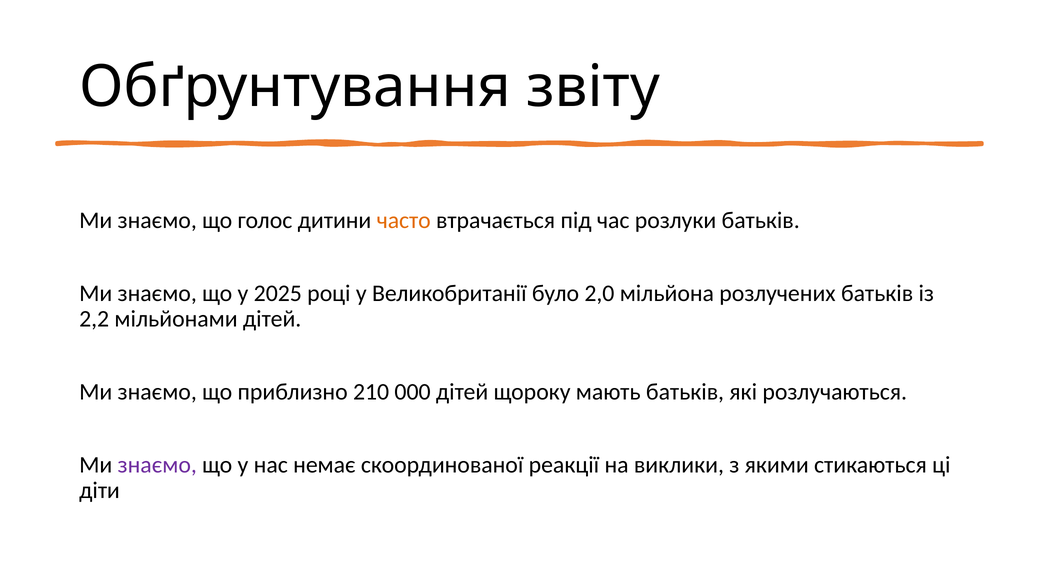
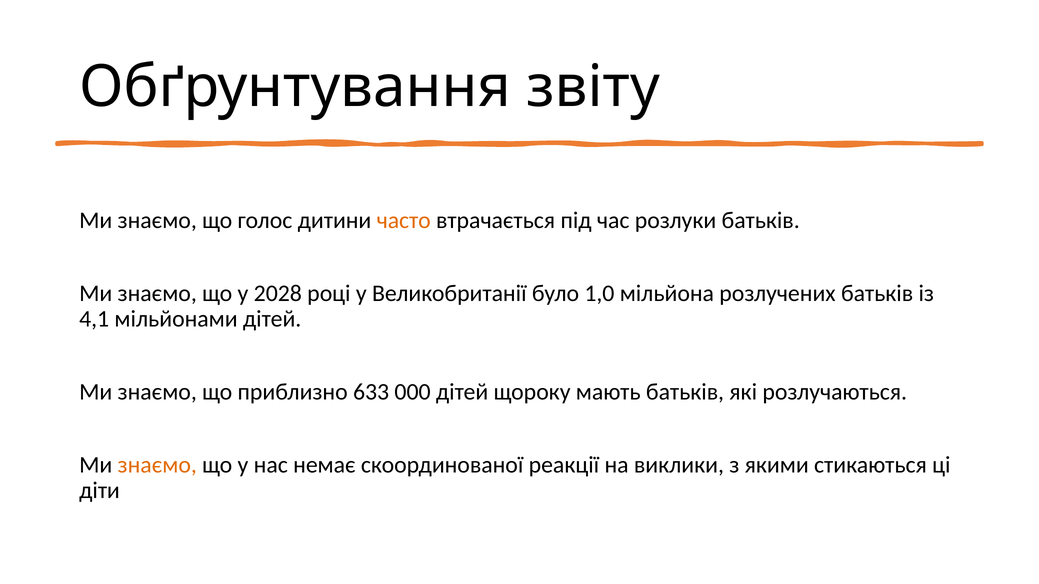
2025: 2025 -> 2028
2,0: 2,0 -> 1,0
2,2: 2,2 -> 4,1
210: 210 -> 633
знаємо at (157, 465) colour: purple -> orange
